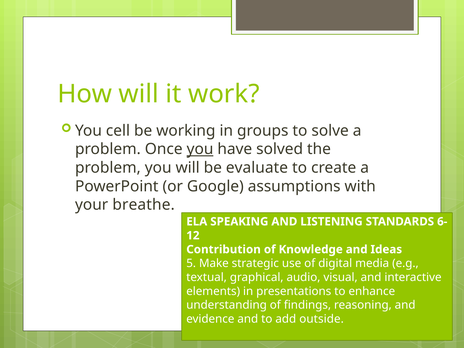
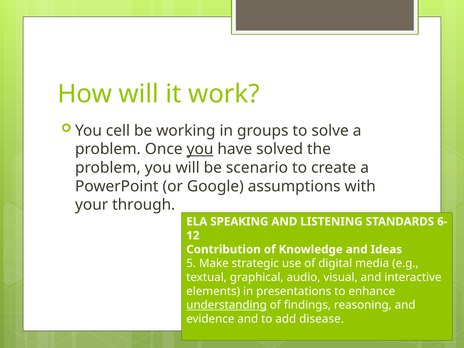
evaluate: evaluate -> scenario
breathe: breathe -> through
understanding underline: none -> present
outside: outside -> disease
